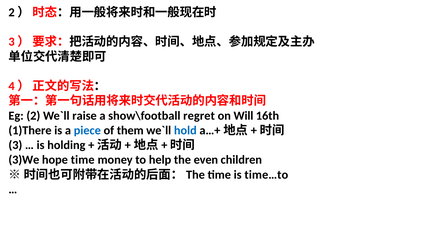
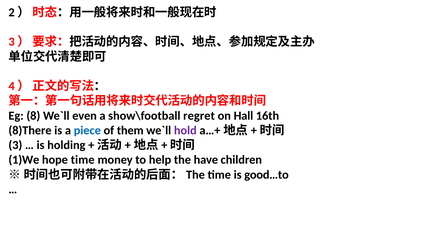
2: 2 -> 8
raise: raise -> even
Will: Will -> Hall
1)There: 1)There -> 8)There
hold colour: blue -> purple
3)We: 3)We -> 1)We
even: even -> have
time…to: time…to -> good…to
